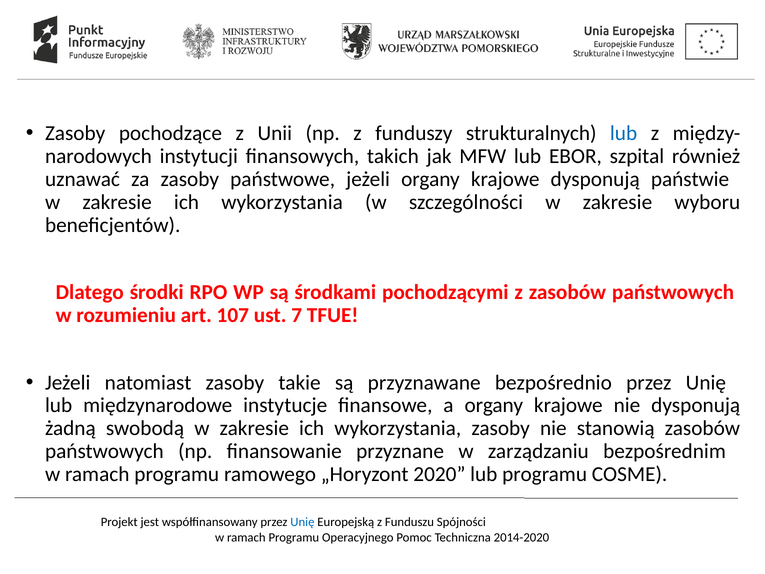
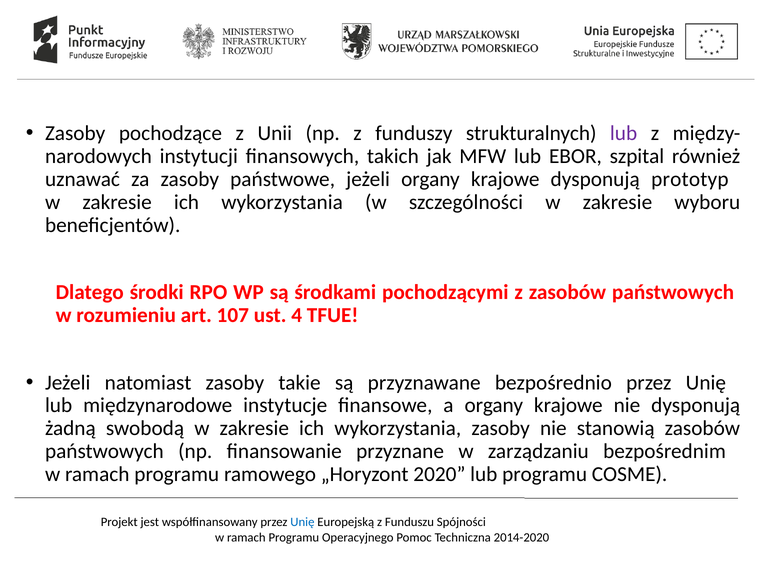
lub at (624, 133) colour: blue -> purple
państwie: państwie -> prototyp
7: 7 -> 4
